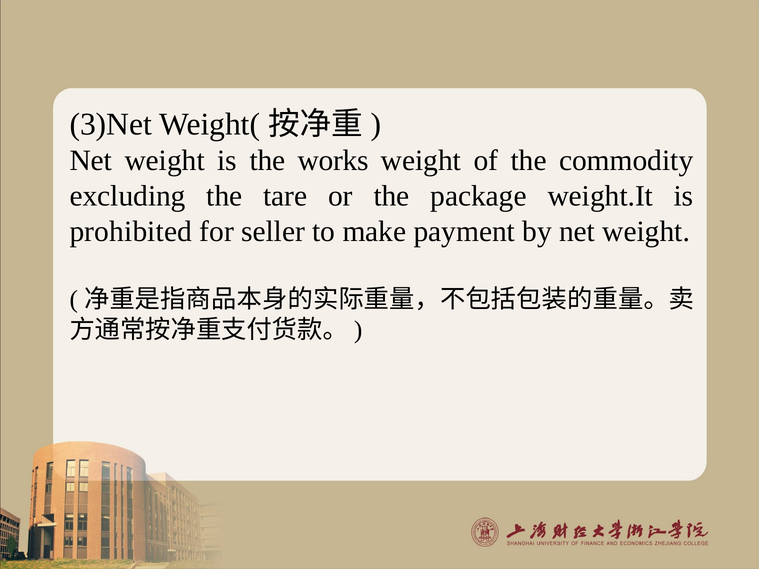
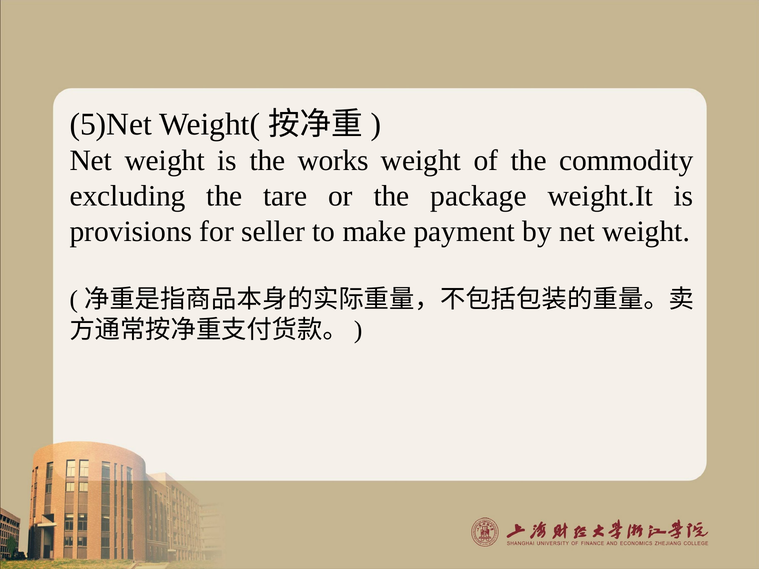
3)Net: 3)Net -> 5)Net
prohibited: prohibited -> provisions
